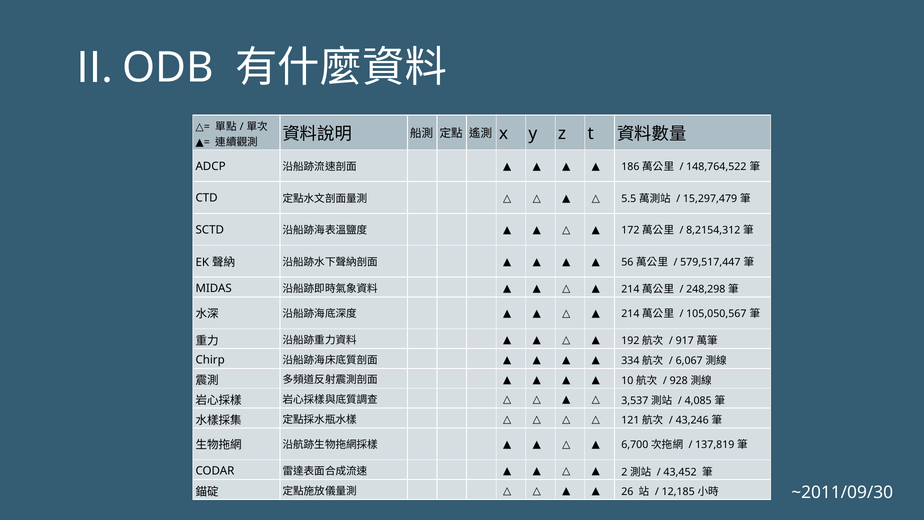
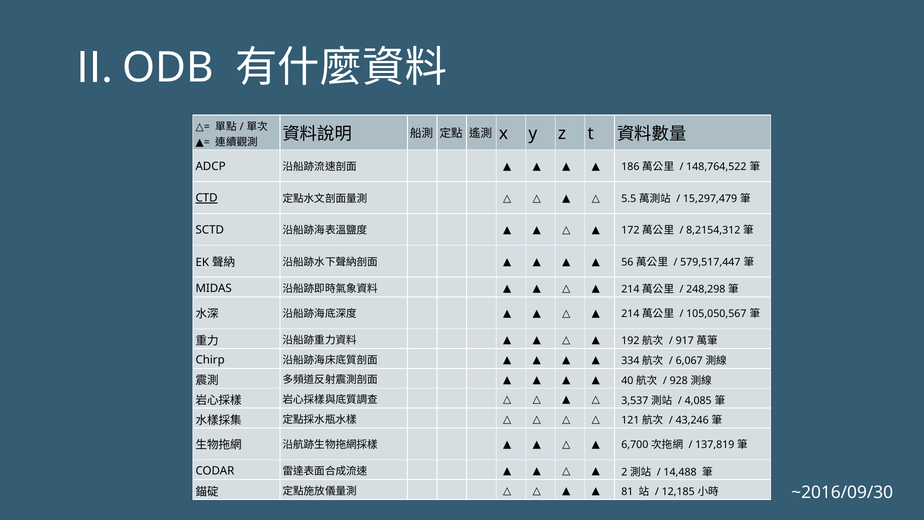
CTD underline: none -> present
10: 10 -> 40
43,452: 43,452 -> 14,488
26: 26 -> 81
~2011/09/30: ~2011/09/30 -> ~2016/09/30
